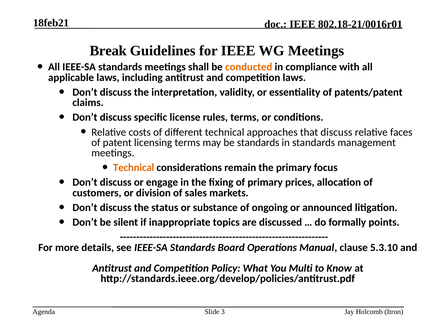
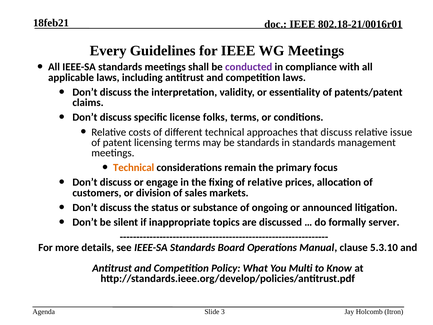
Break: Break -> Every
conducted colour: orange -> purple
rules: rules -> folks
faces: faces -> issue
of primary: primary -> relative
points: points -> server
